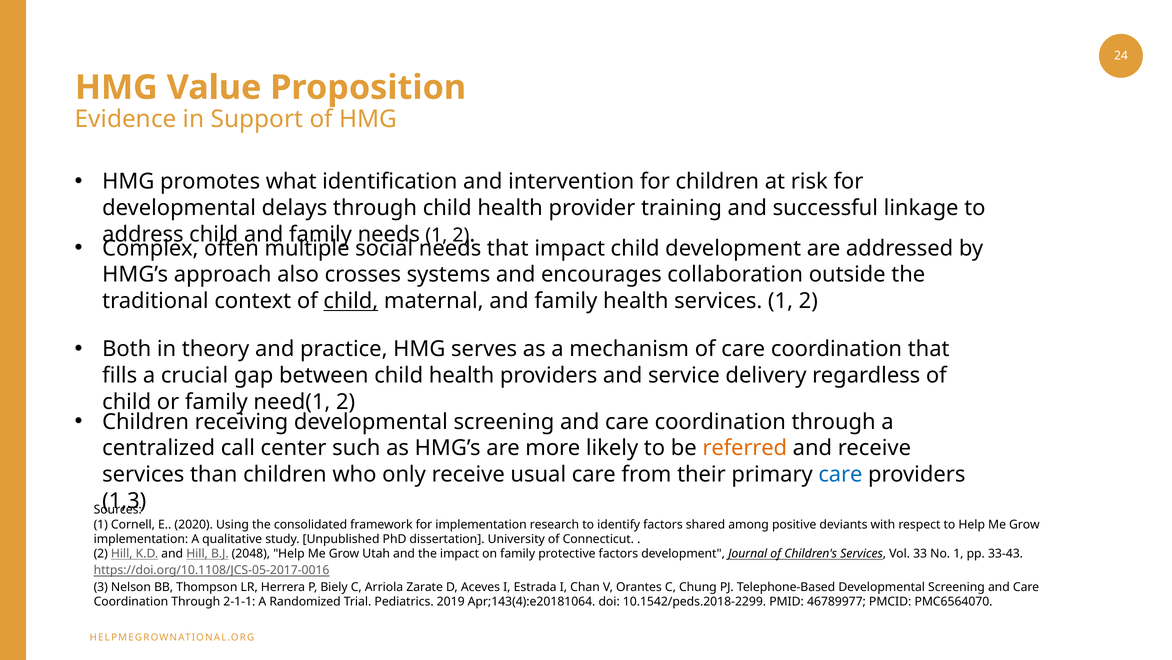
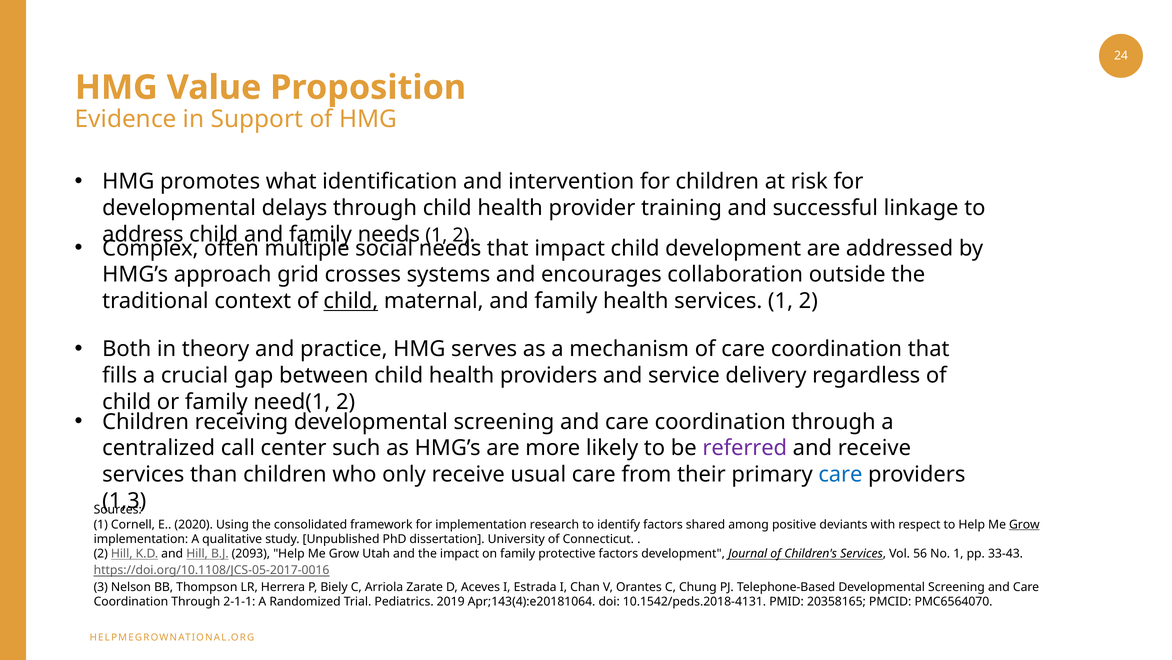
also: also -> grid
referred colour: orange -> purple
Grow at (1024, 524) underline: none -> present
2048: 2048 -> 2093
33: 33 -> 56
10.1542/peds.2018-2299: 10.1542/peds.2018-2299 -> 10.1542/peds.2018-4131
46789977: 46789977 -> 20358165
